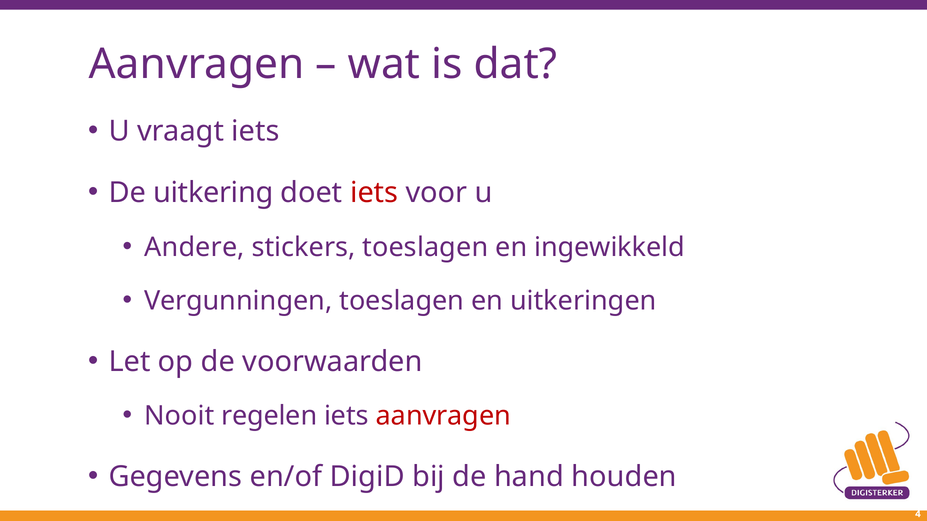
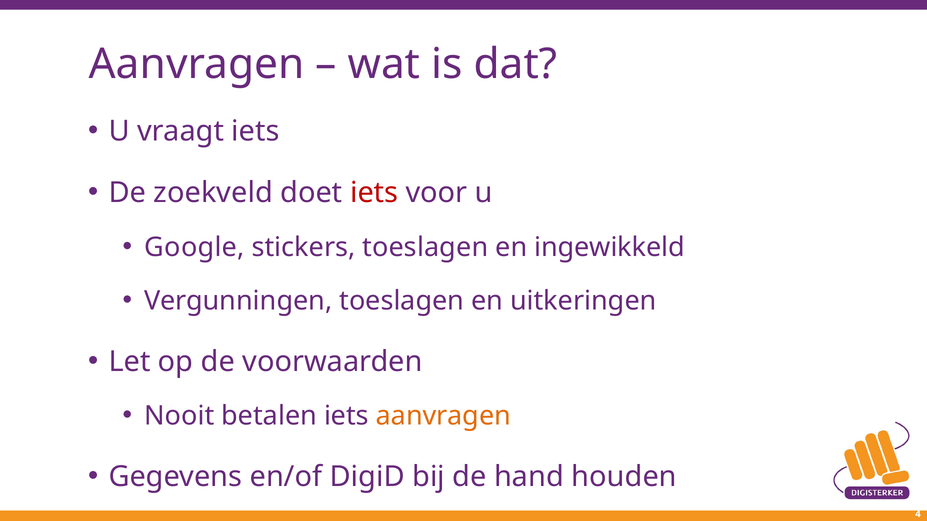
uitkering: uitkering -> zoekveld
Andere: Andere -> Google
regelen: regelen -> betalen
aanvragen at (443, 416) colour: red -> orange
